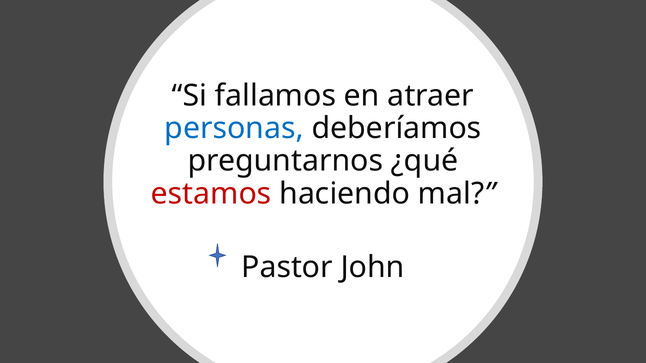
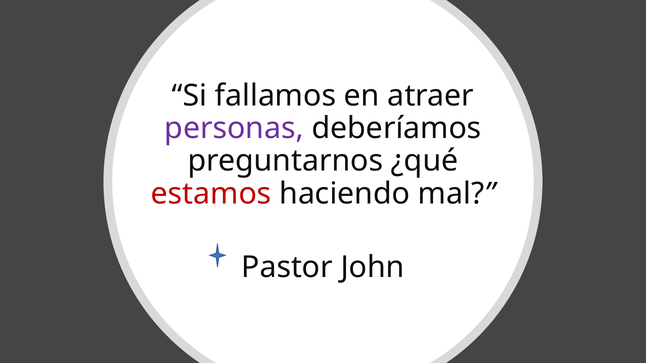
personas colour: blue -> purple
